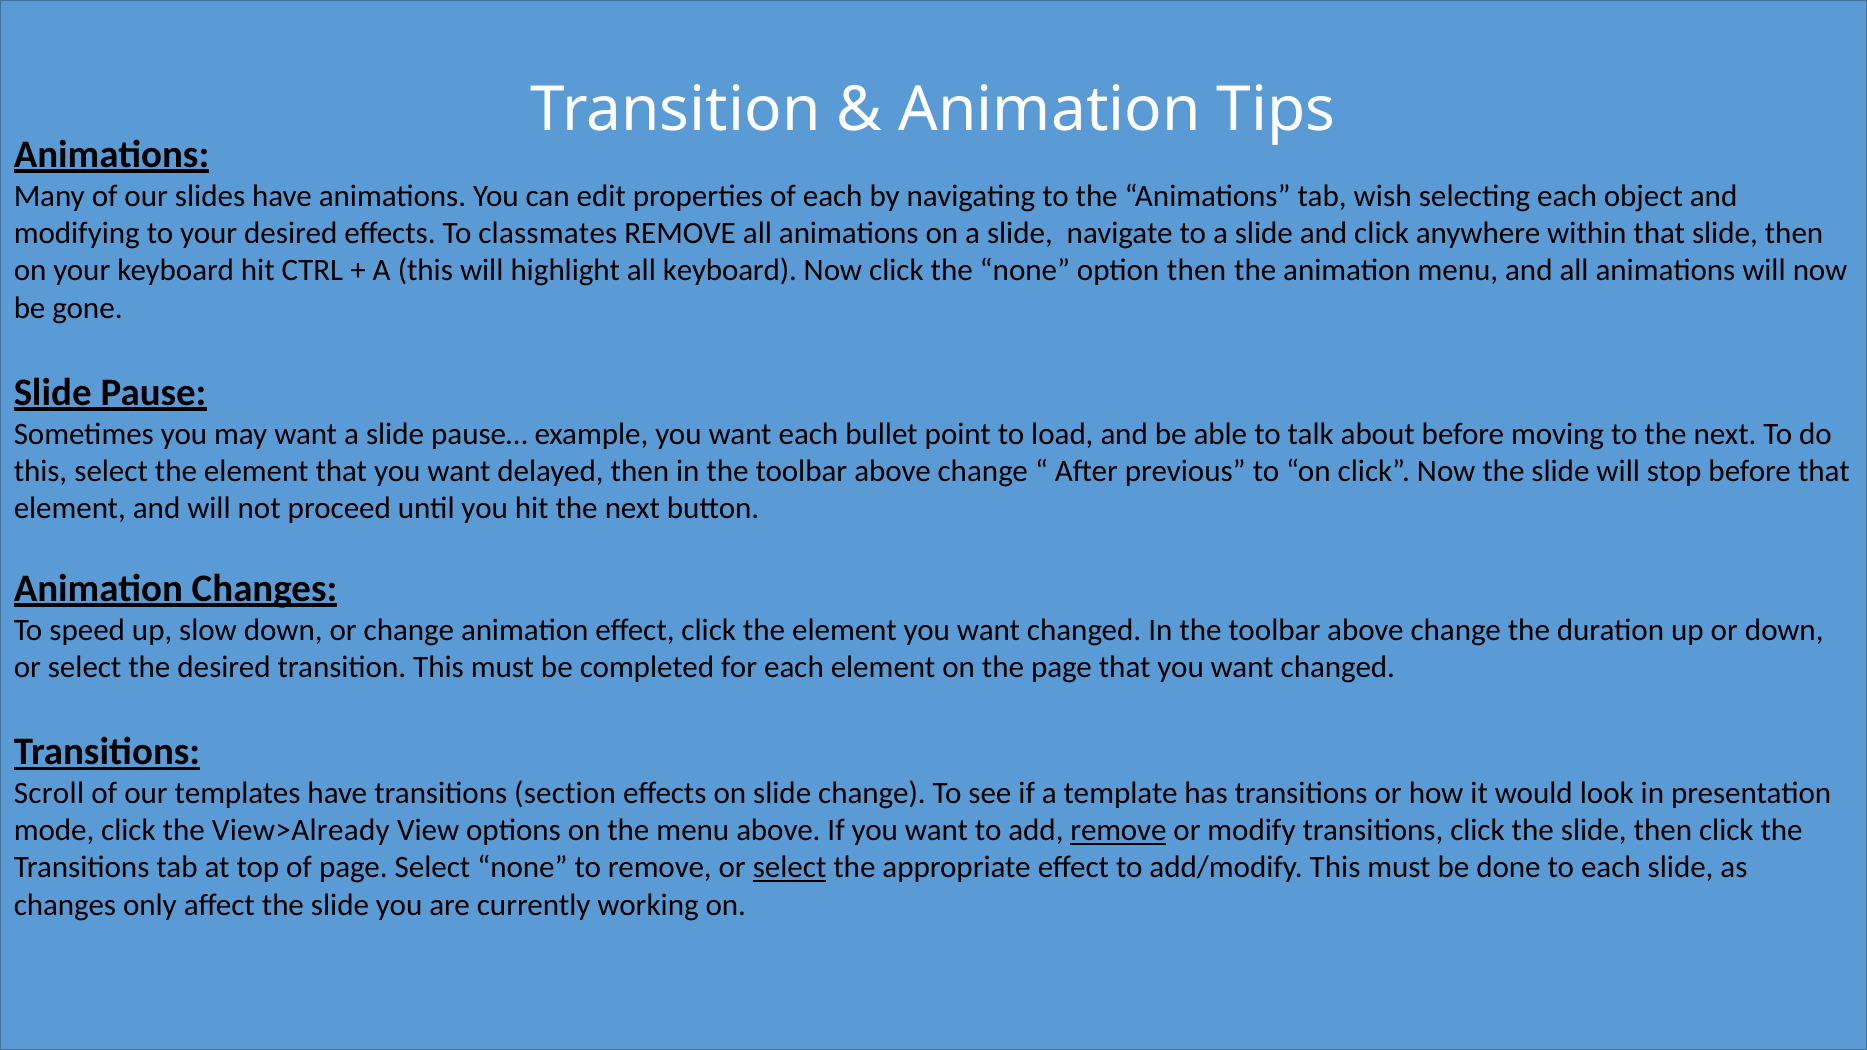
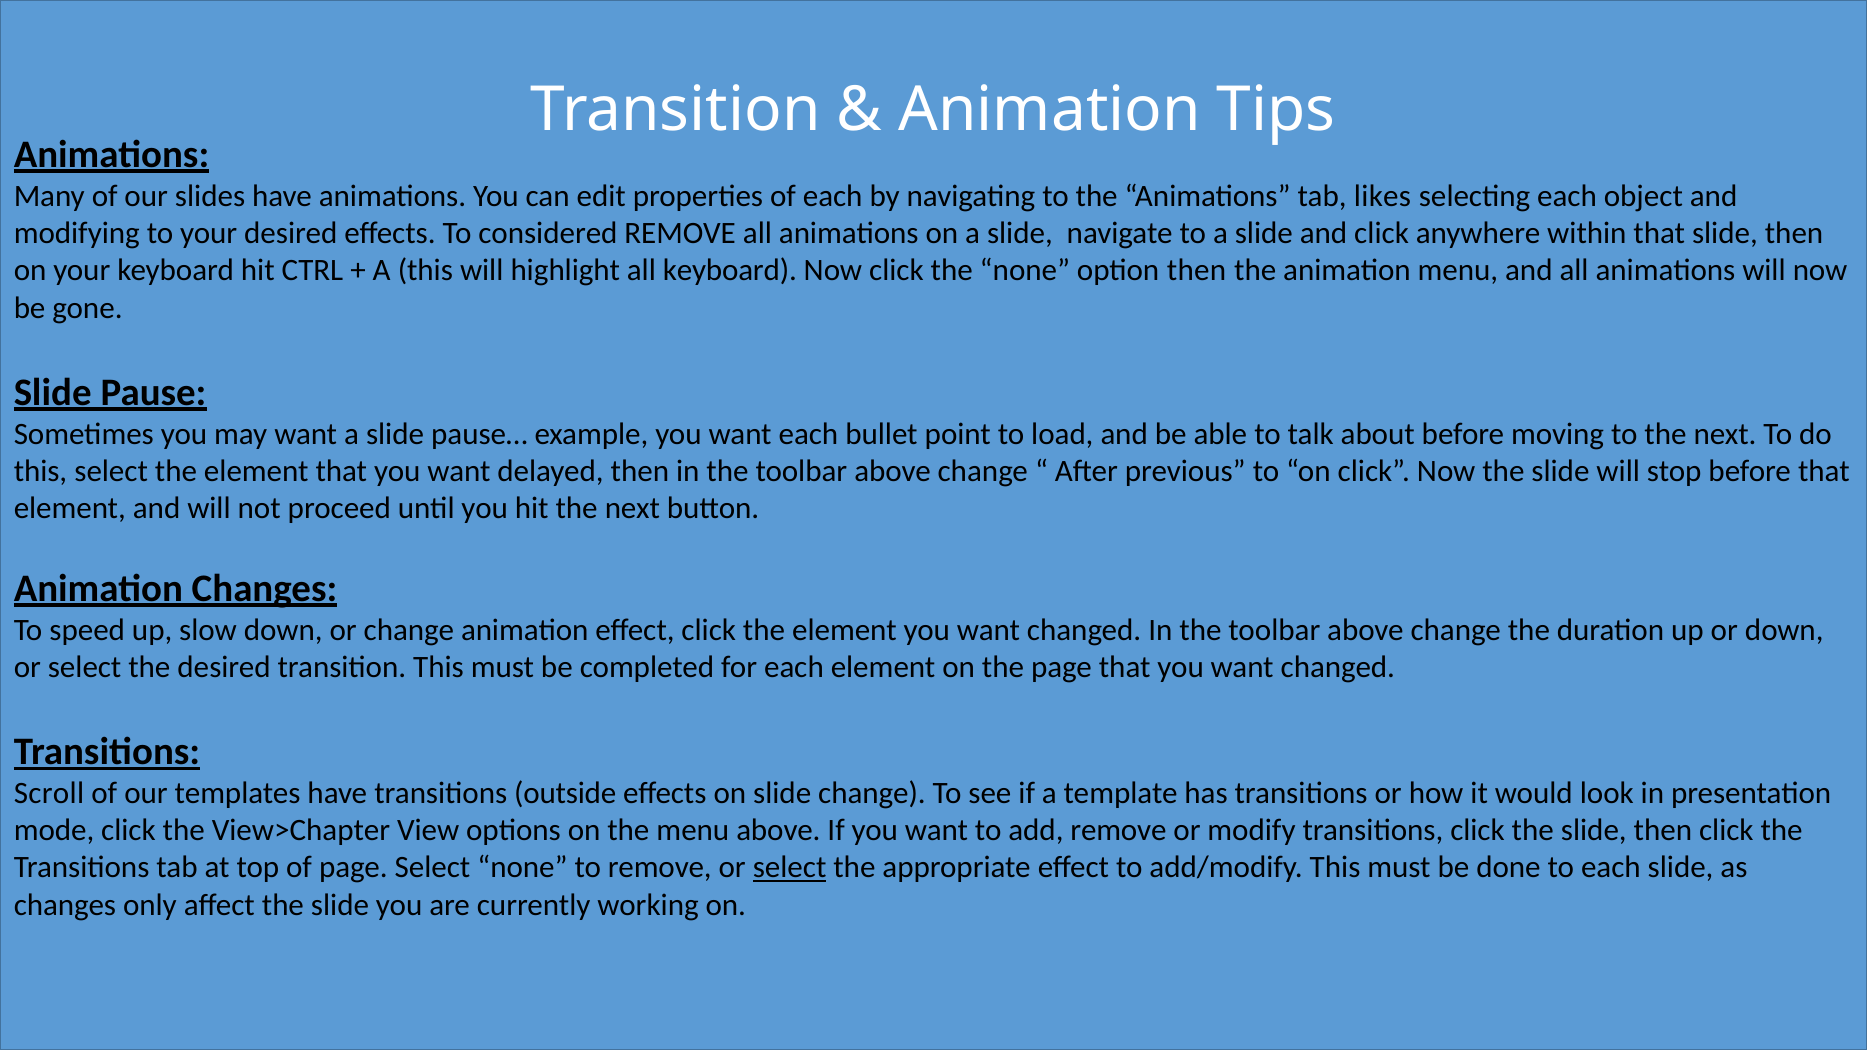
wish: wish -> likes
classmates: classmates -> considered
section: section -> outside
View>Already: View>Already -> View>Chapter
remove at (1118, 831) underline: present -> none
